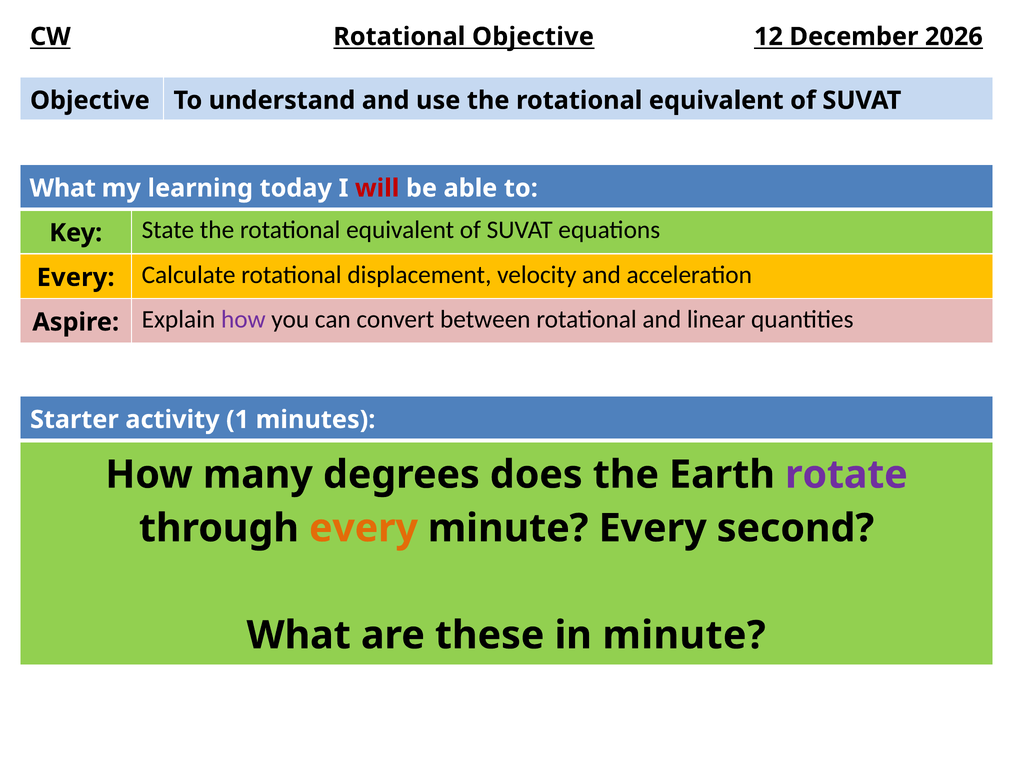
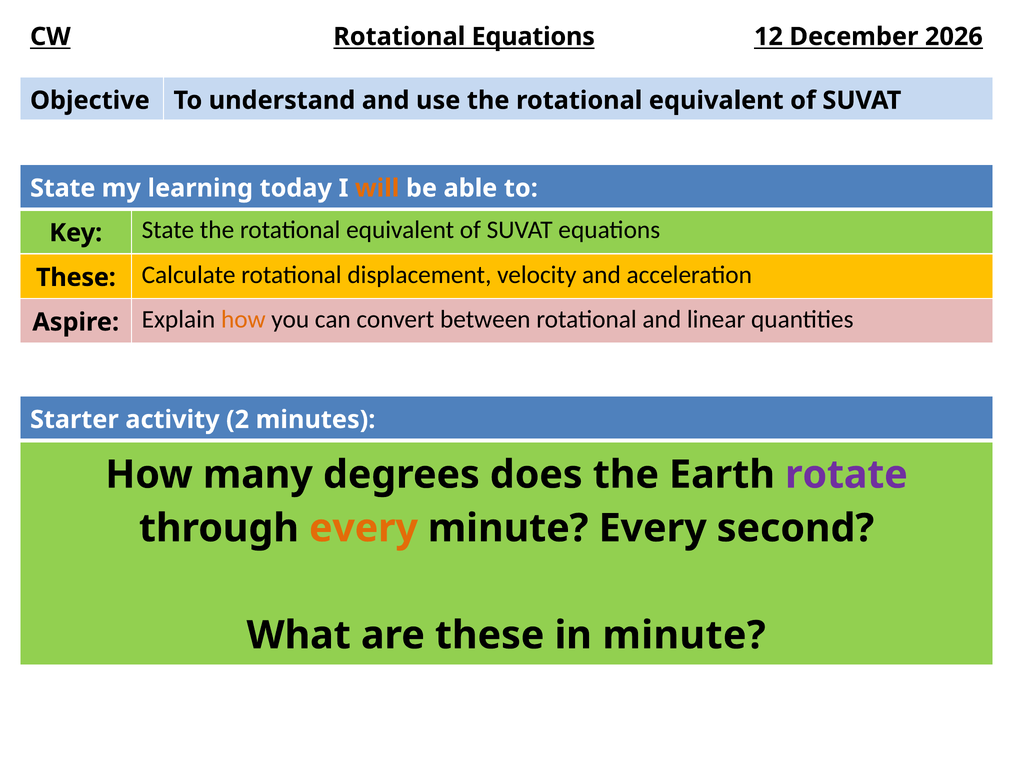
Rotational Objective: Objective -> Equations
What at (63, 188): What -> State
will colour: red -> orange
Every at (76, 277): Every -> These
how at (243, 319) colour: purple -> orange
1: 1 -> 2
